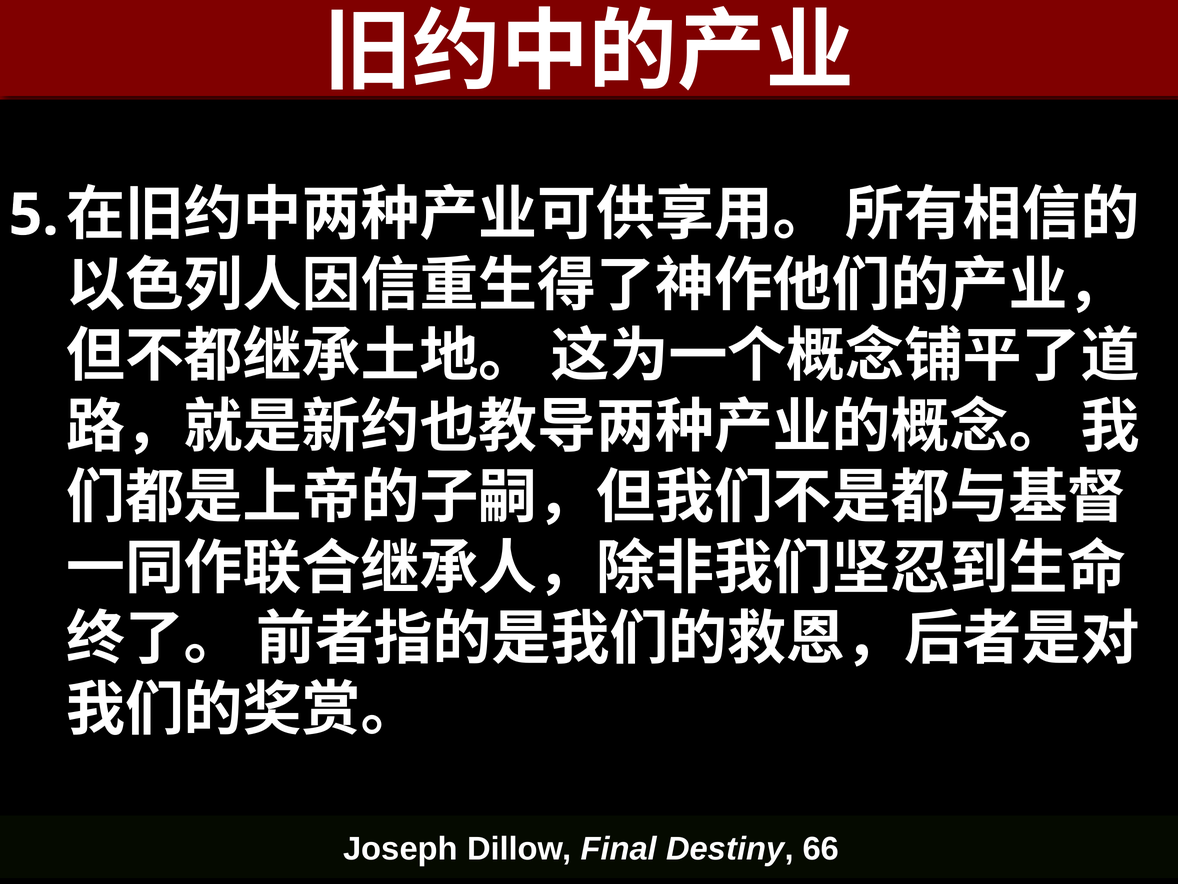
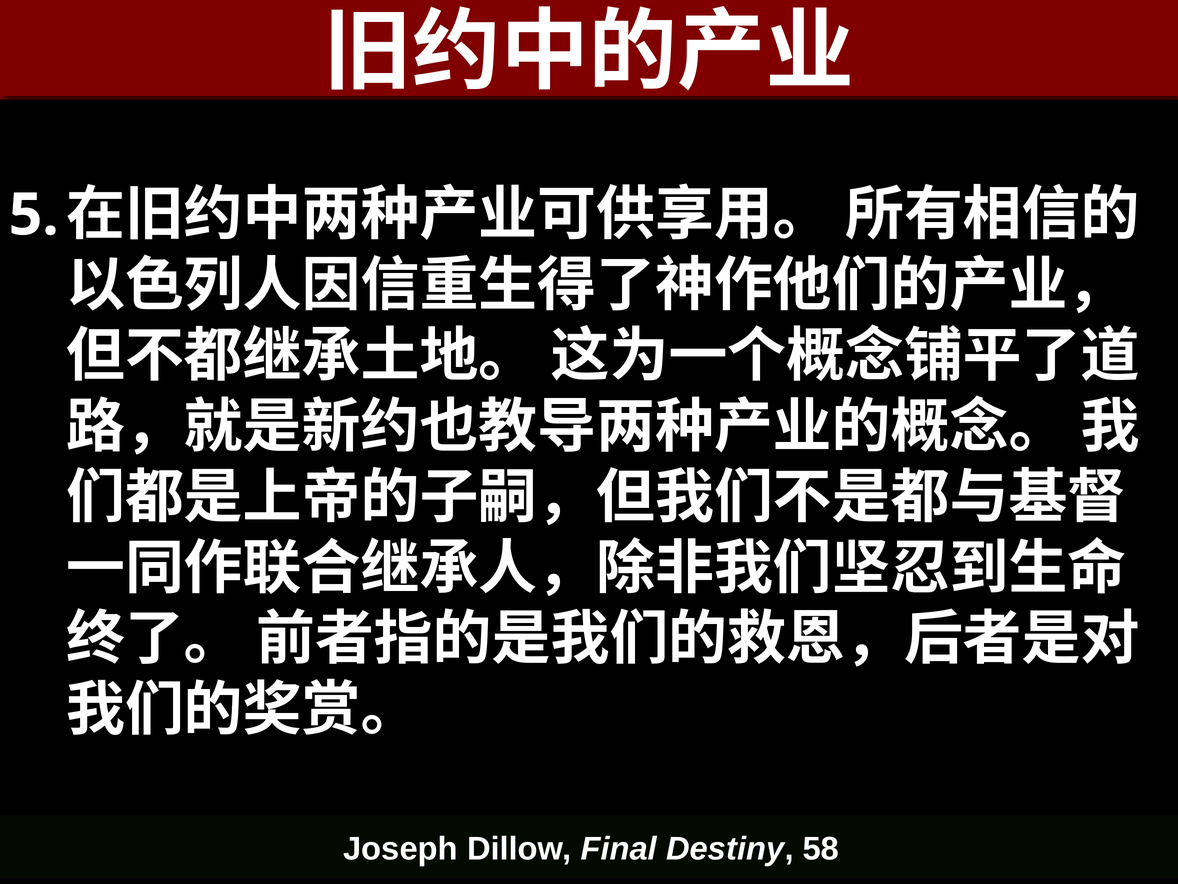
66: 66 -> 58
